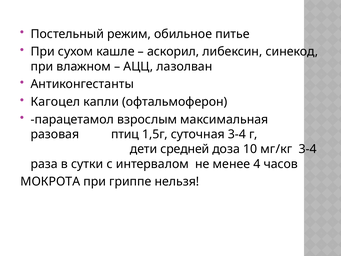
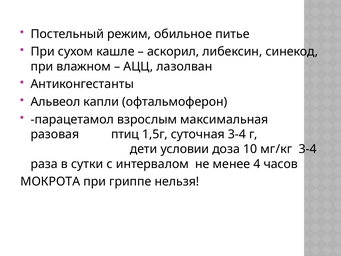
Кагоцел: Кагоцел -> Альвеол
средней: средней -> условии
